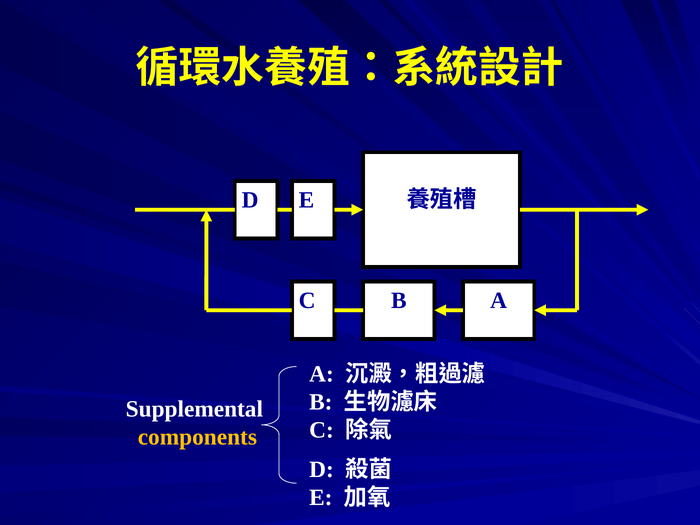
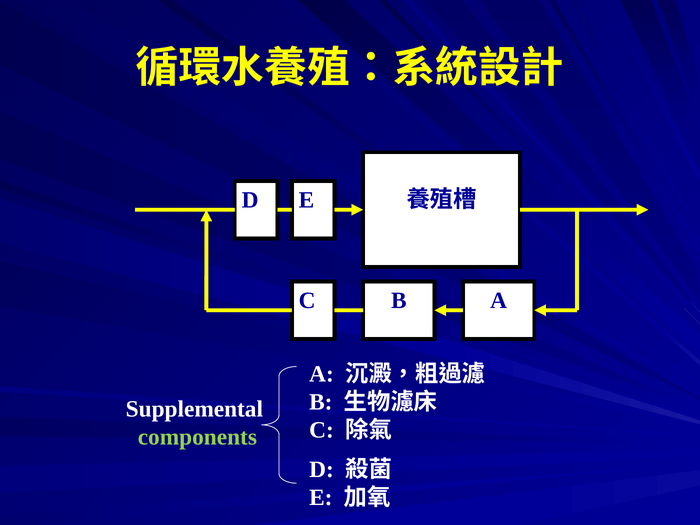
components colour: yellow -> light green
